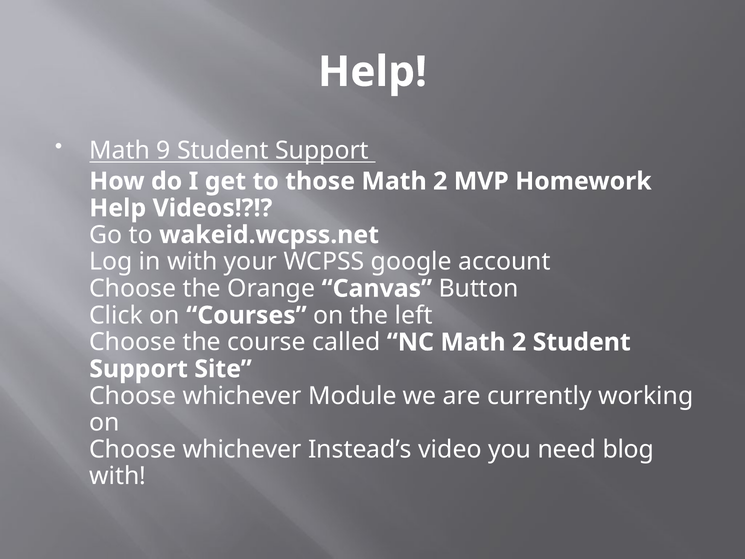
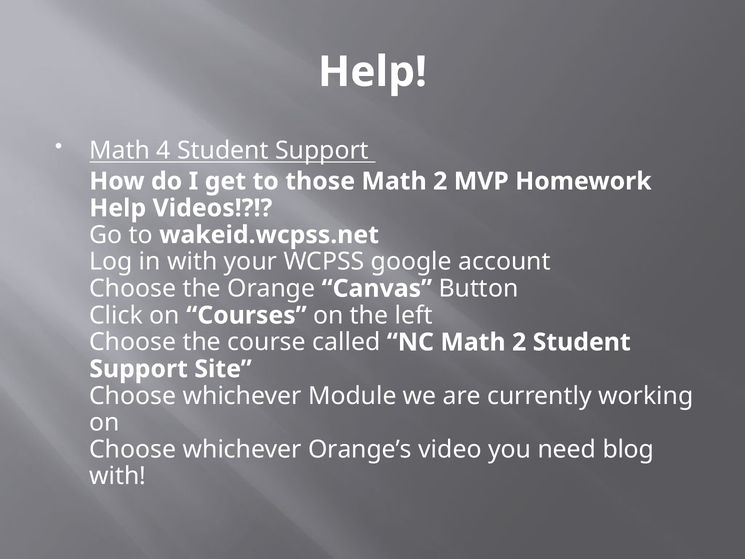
9: 9 -> 4
Instead’s: Instead’s -> Orange’s
